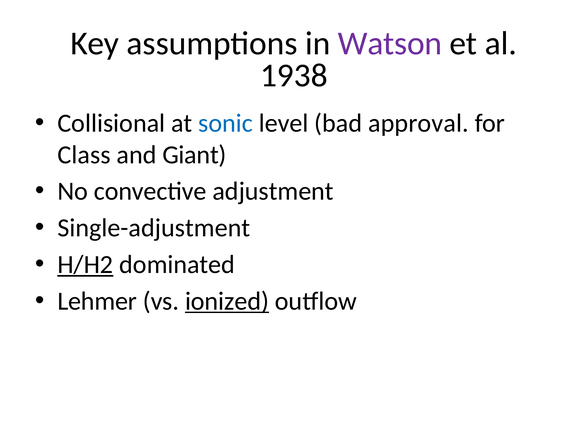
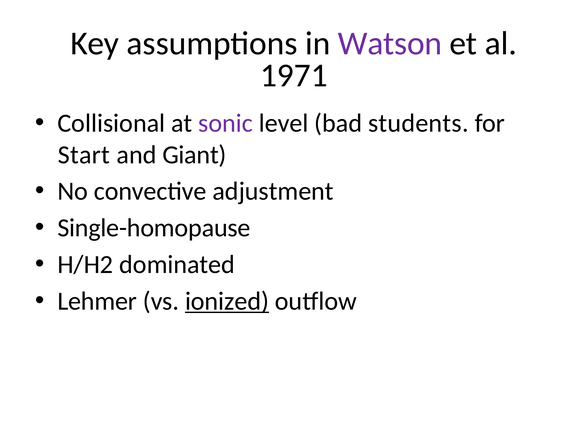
1938: 1938 -> 1971
sonic colour: blue -> purple
approval: approval -> students
Class: Class -> Start
Single-adjustment: Single-adjustment -> Single-homopause
H/H2 underline: present -> none
